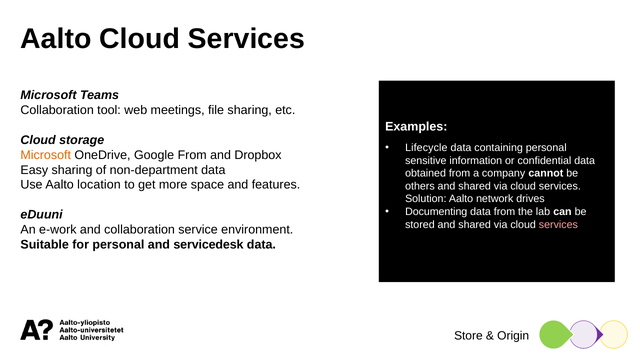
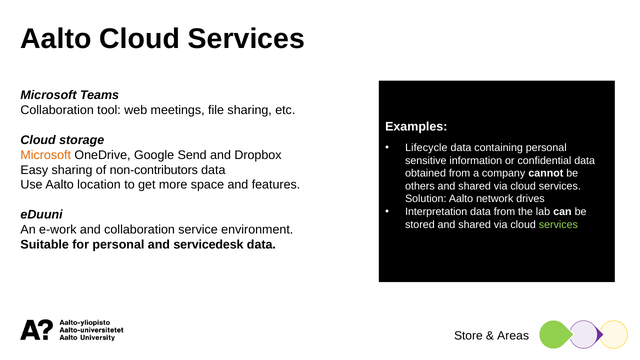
Google From: From -> Send
non-department: non-department -> non-contributors
Documenting: Documenting -> Interpretation
services at (558, 225) colour: pink -> light green
Origin: Origin -> Areas
